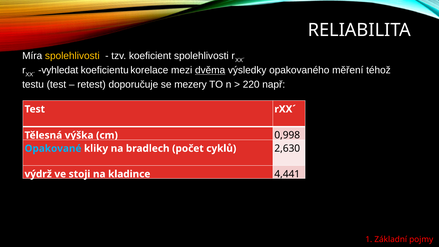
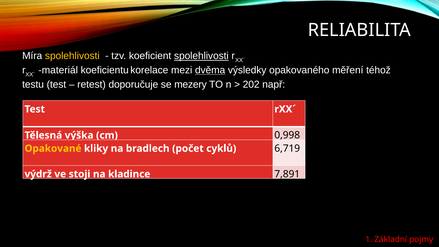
spolehlivosti at (201, 56) underline: none -> present
vyhledat: vyhledat -> materiál
220: 220 -> 202
Opakované colour: light blue -> yellow
2,630: 2,630 -> 6,719
4,441: 4,441 -> 7,891
